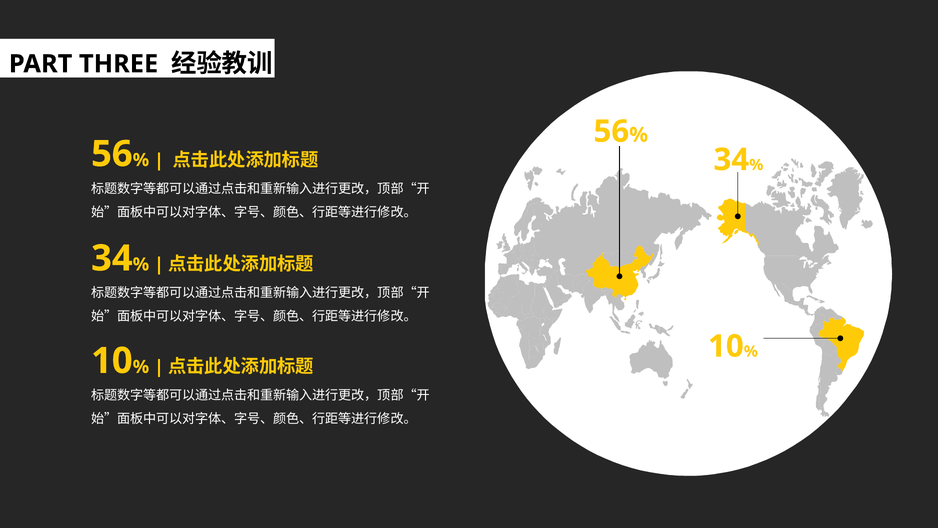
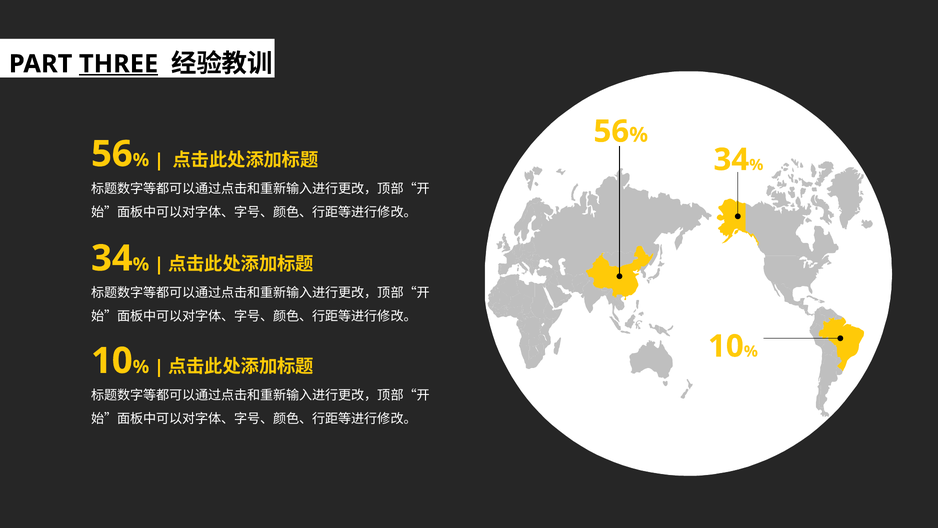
THREE underline: none -> present
